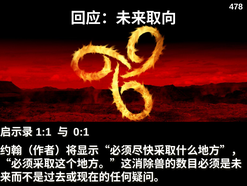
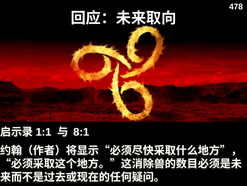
0:1: 0:1 -> 8:1
